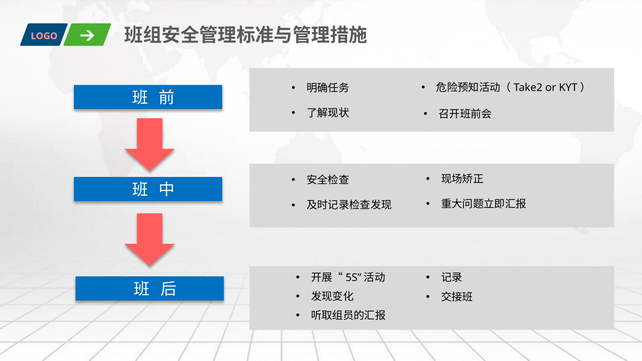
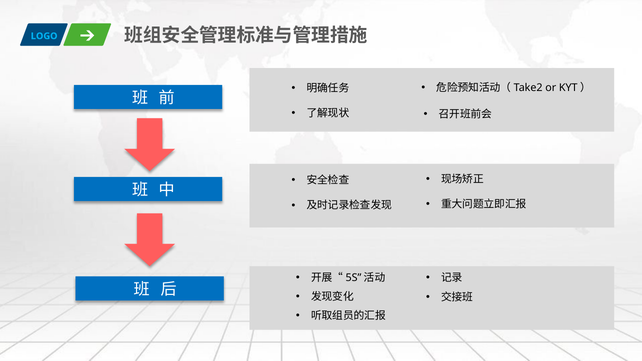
LOGO colour: pink -> light blue
